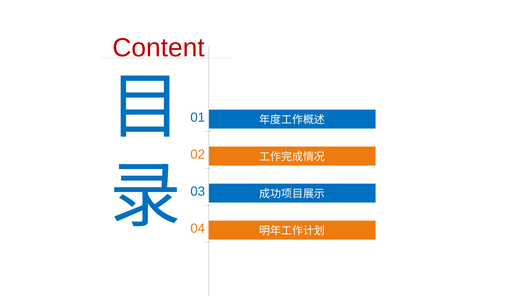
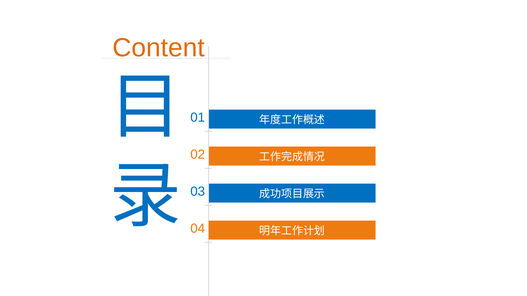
Content colour: red -> orange
